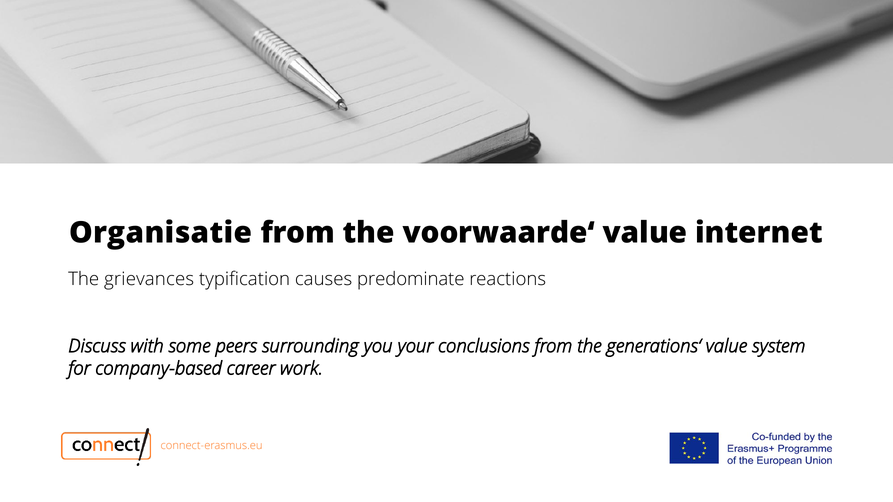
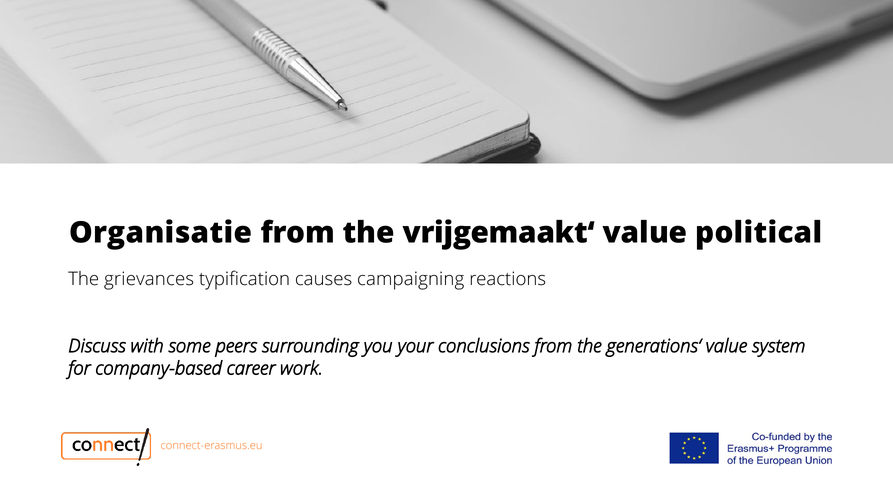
voorwaarde‘: voorwaarde‘ -> vrijgemaakt‘
internet: internet -> political
predominate: predominate -> campaigning
